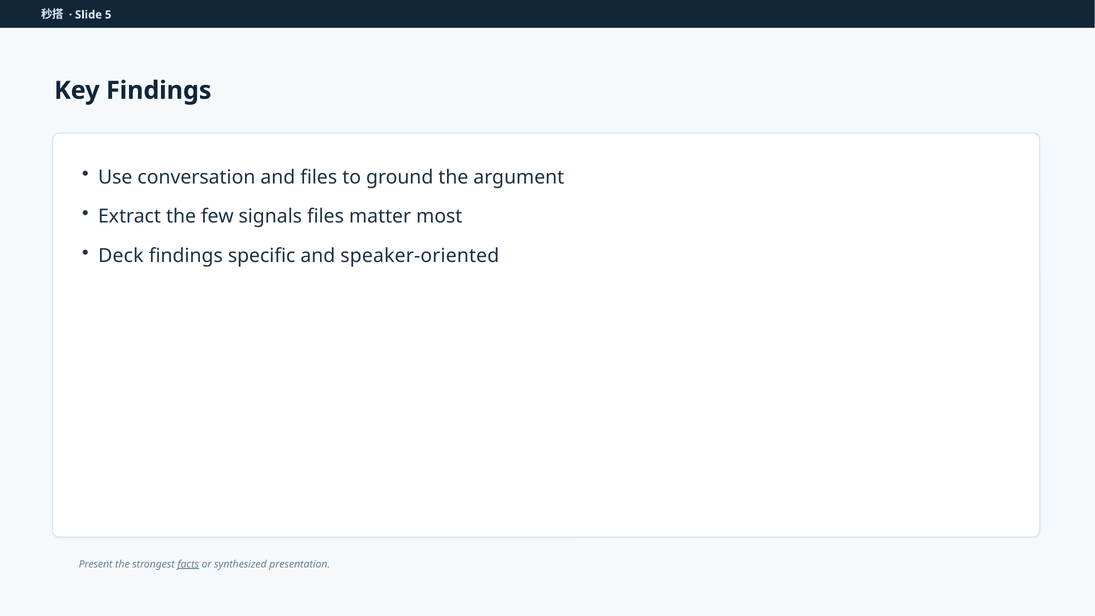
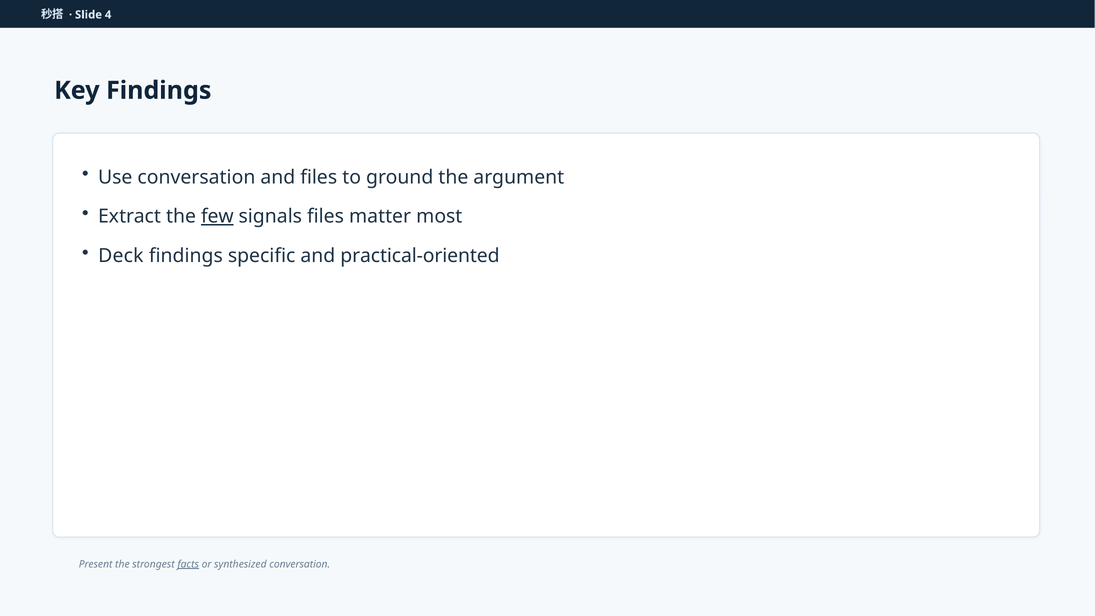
5: 5 -> 4
few underline: none -> present
speaker-oriented: speaker-oriented -> practical-oriented
synthesized presentation: presentation -> conversation
